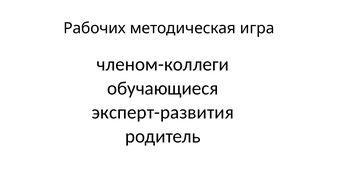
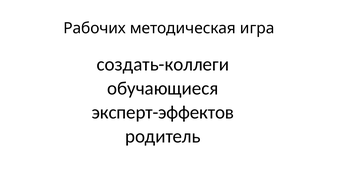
членом-коллеги: членом-коллеги -> создать-коллеги
эксперт-развития: эксперт-развития -> эксперт-эффектов
